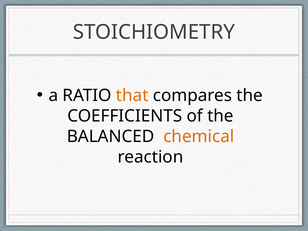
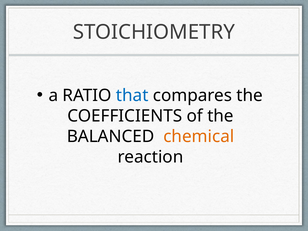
that colour: orange -> blue
